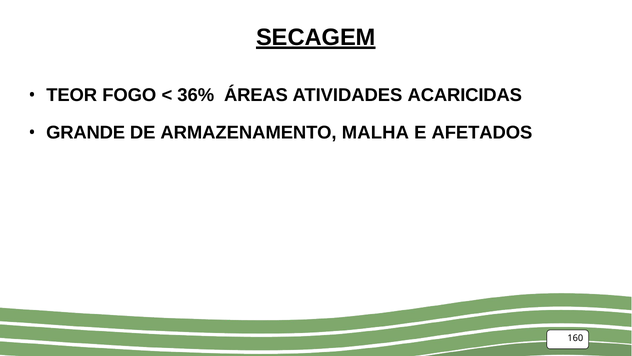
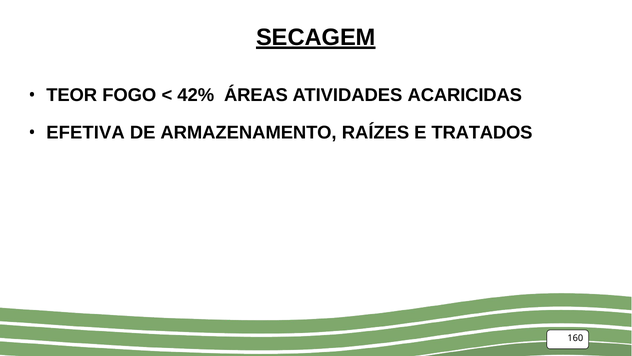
36%: 36% -> 42%
GRANDE: GRANDE -> EFETIVA
MALHA: MALHA -> RAÍZES
AFETADOS: AFETADOS -> TRATADOS
